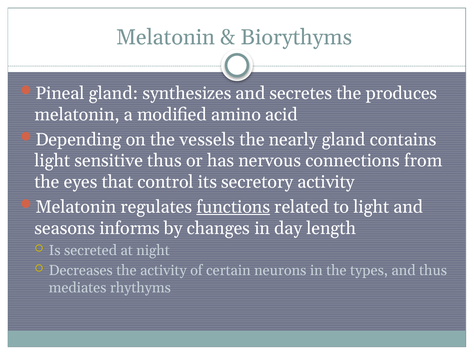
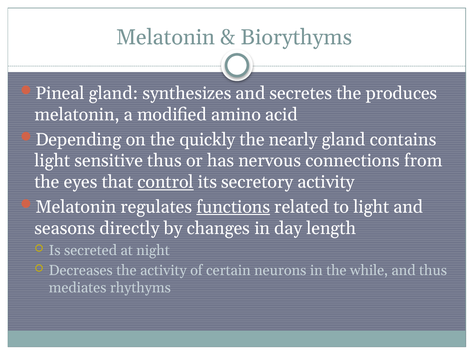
vessels: vessels -> quickly
control underline: none -> present
informs: informs -> directly
types: types -> while
